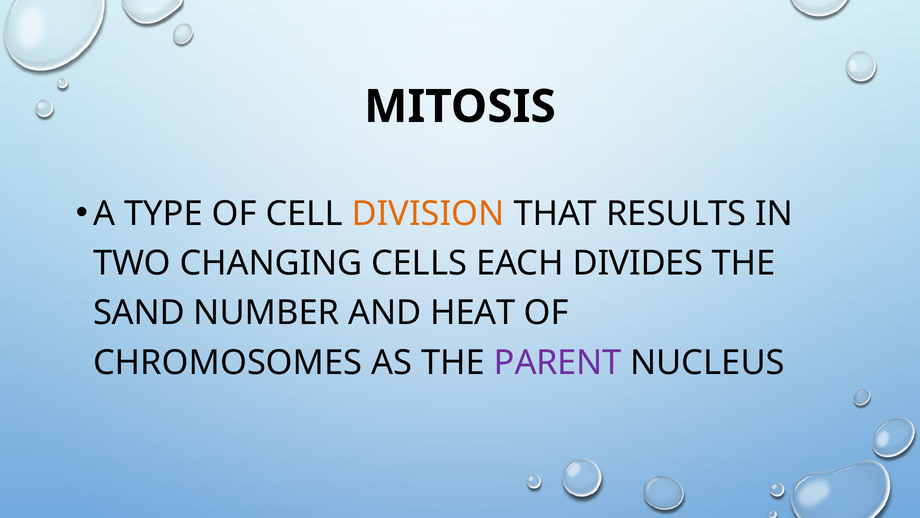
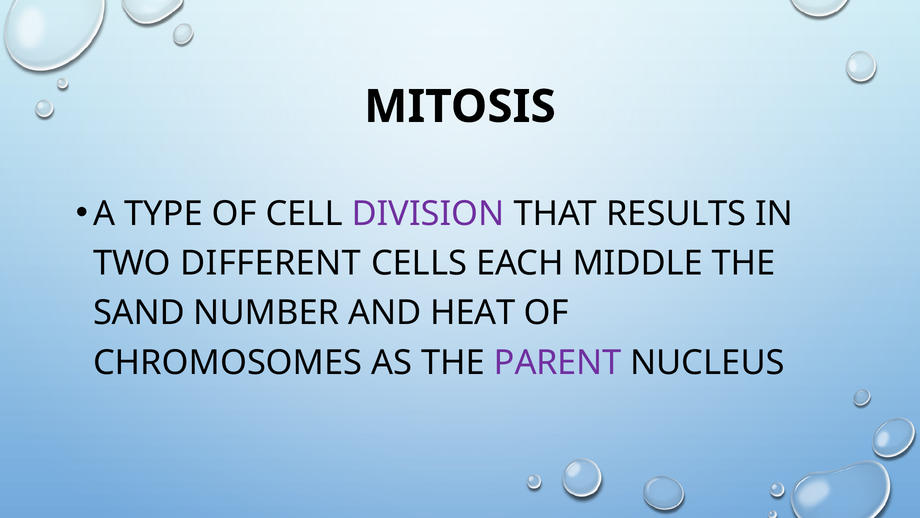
DIVISION colour: orange -> purple
CHANGING: CHANGING -> DIFFERENT
DIVIDES: DIVIDES -> MIDDLE
